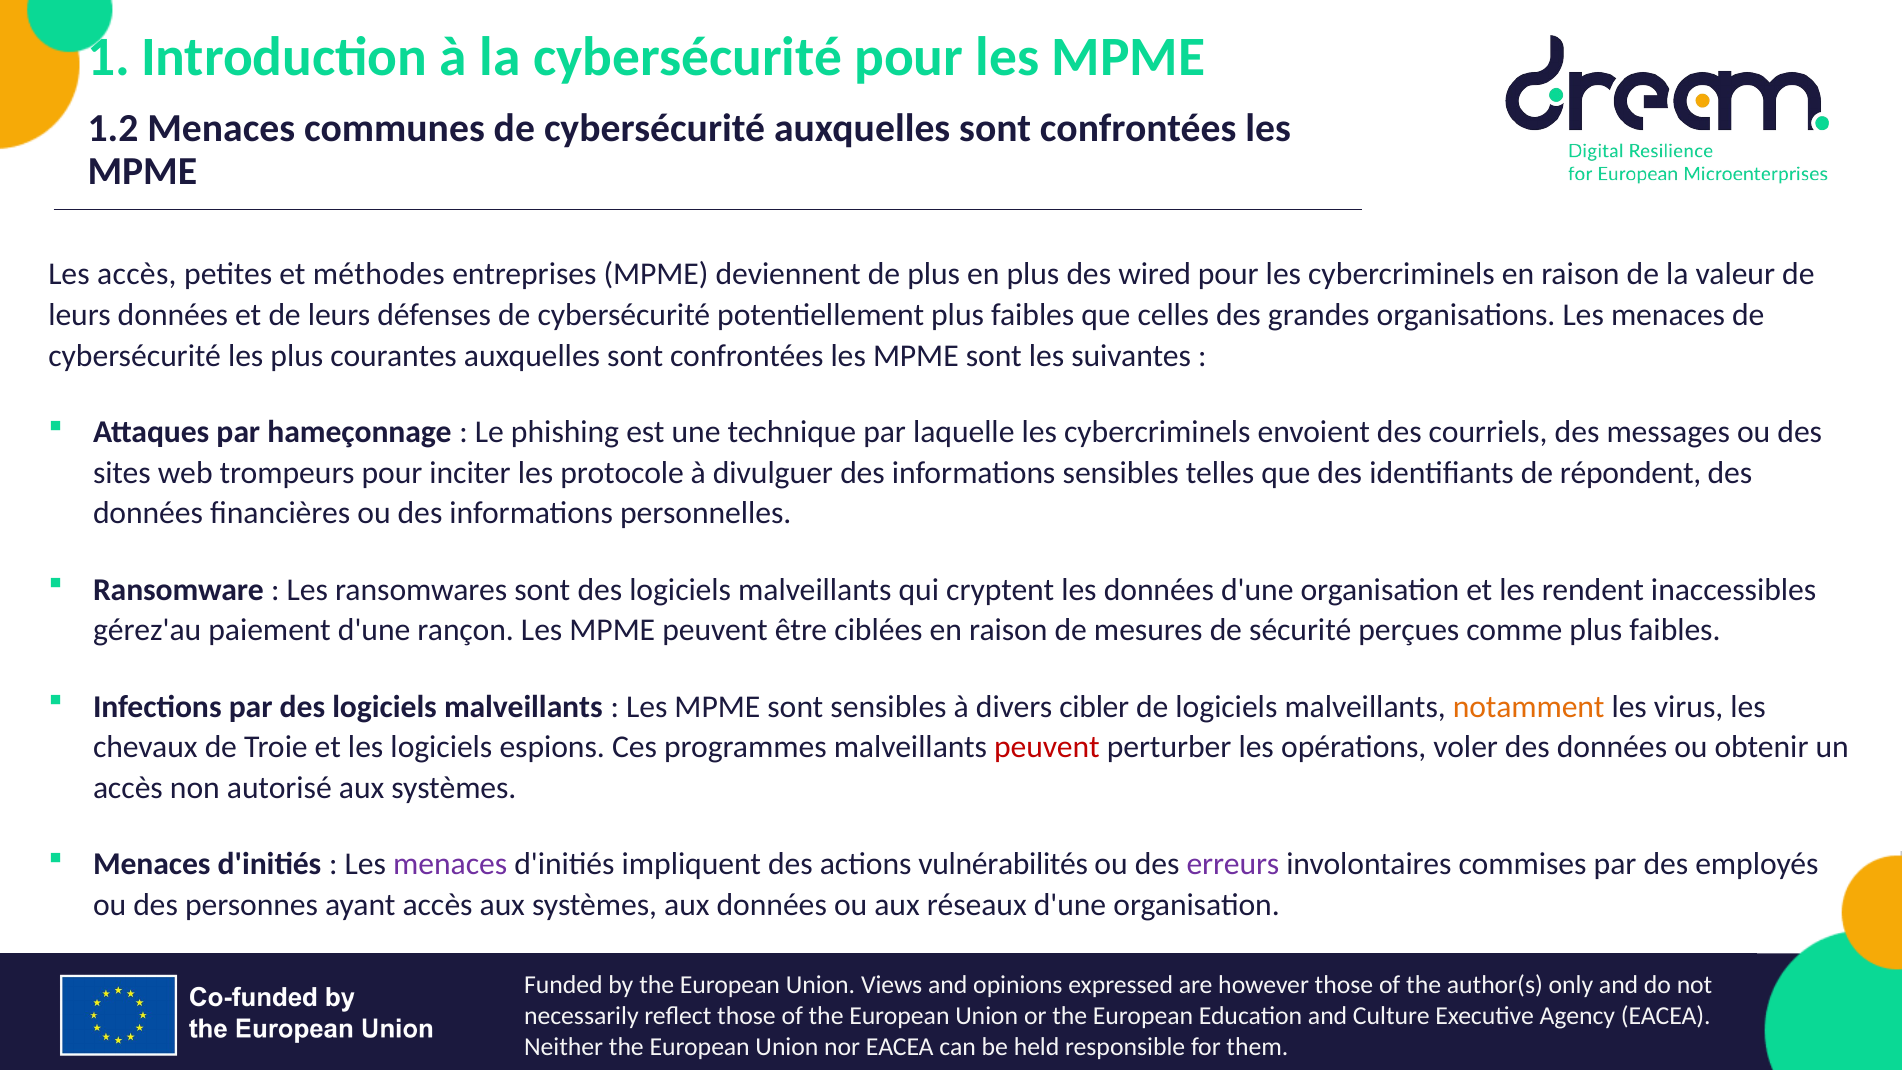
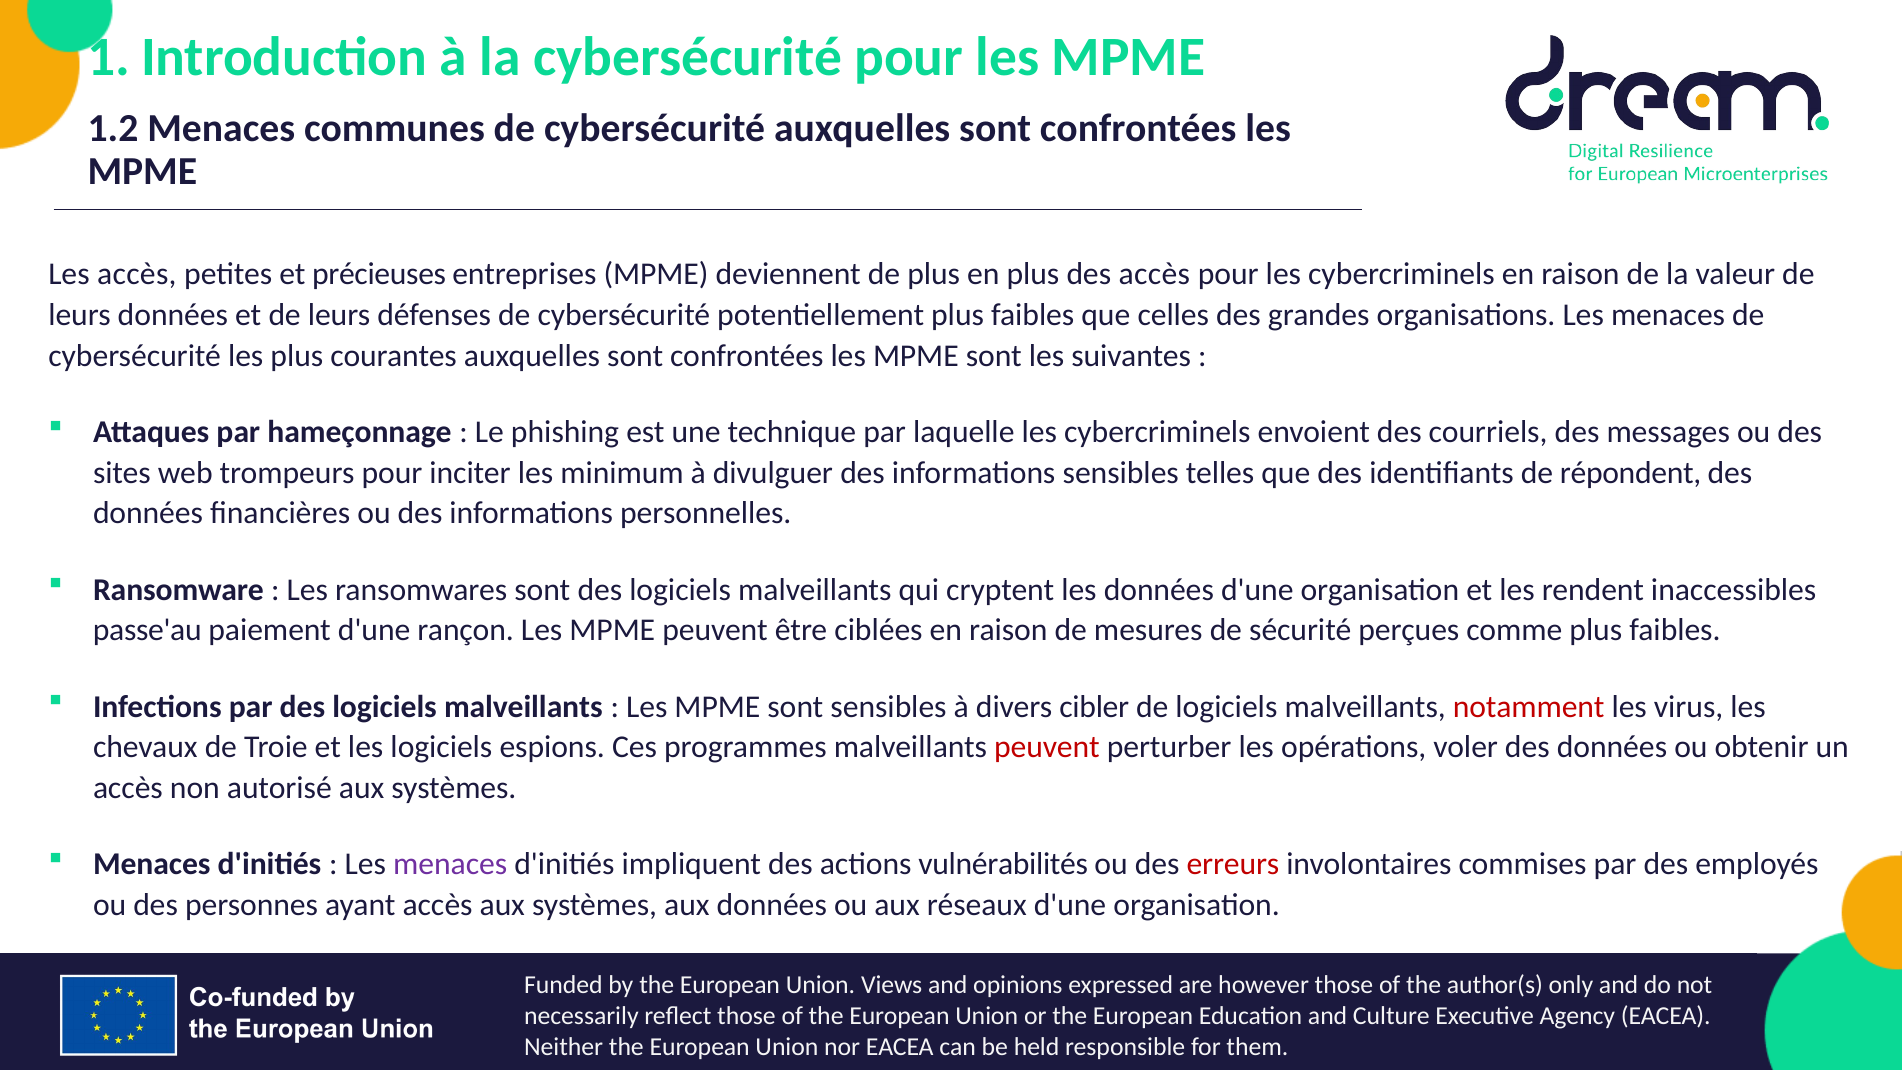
méthodes: méthodes -> précieuses
des wired: wired -> accès
protocole: protocole -> minimum
gérez'au: gérez'au -> passe'au
notamment colour: orange -> red
erreurs colour: purple -> red
